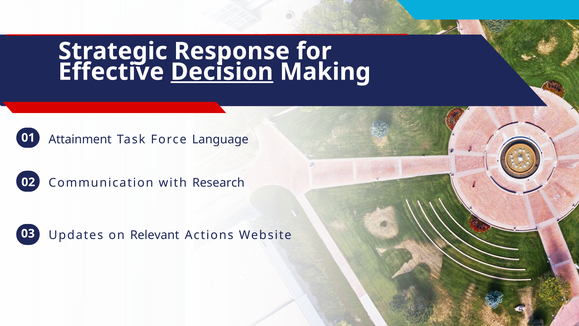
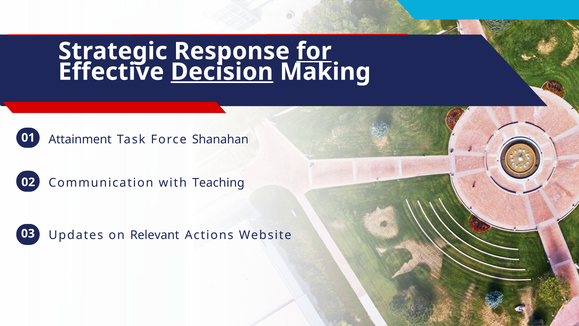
for underline: none -> present
Language: Language -> Shanahan
Research: Research -> Teaching
